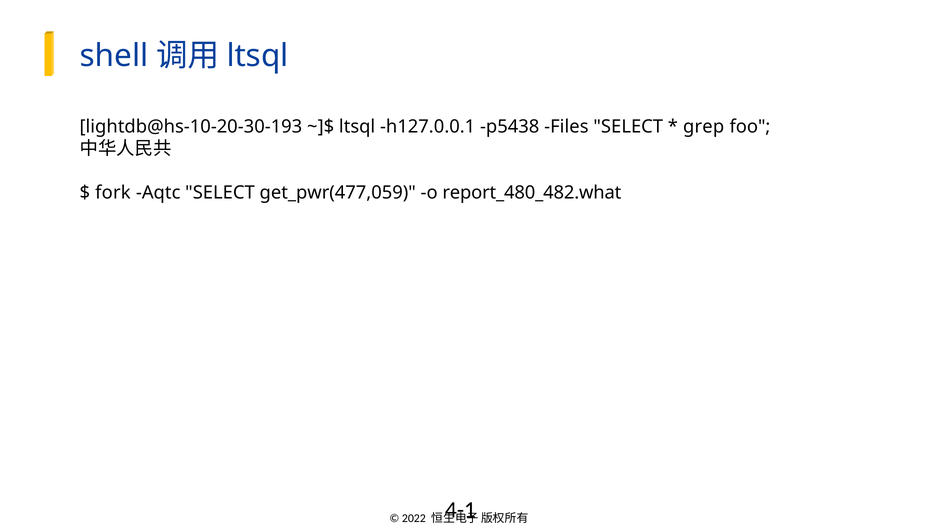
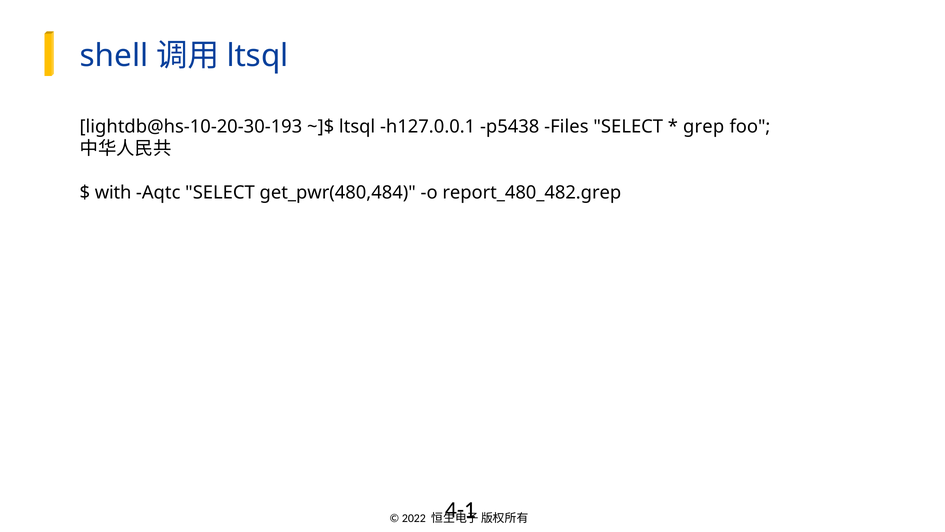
fork: fork -> with
get_pwr(477,059: get_pwr(477,059 -> get_pwr(480,484
report_480_482.what: report_480_482.what -> report_480_482.grep
